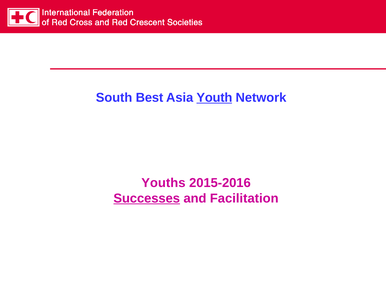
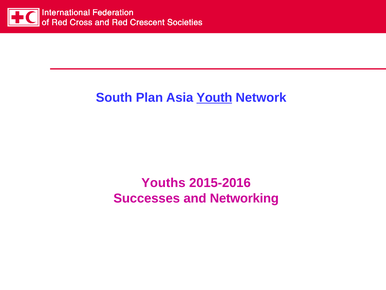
Best: Best -> Plan
Successes underline: present -> none
Facilitation: Facilitation -> Networking
